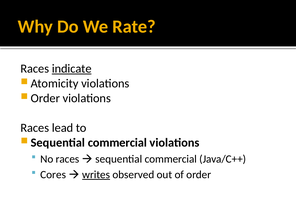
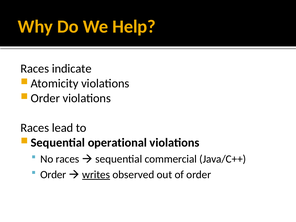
Rate: Rate -> Help
indicate underline: present -> none
commercial at (117, 143): commercial -> operational
Cores at (53, 175): Cores -> Order
